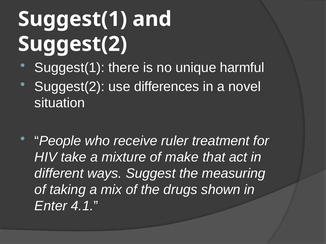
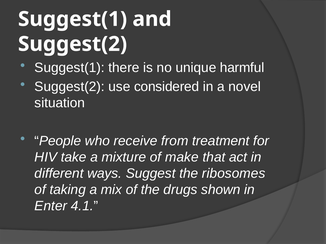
differences: differences -> considered
ruler: ruler -> from
measuring: measuring -> ribosomes
